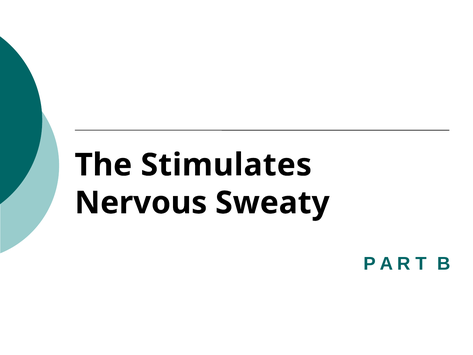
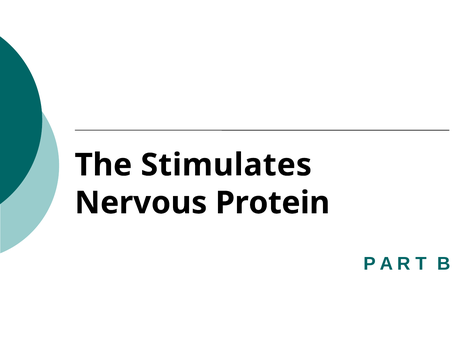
Sweaty: Sweaty -> Protein
